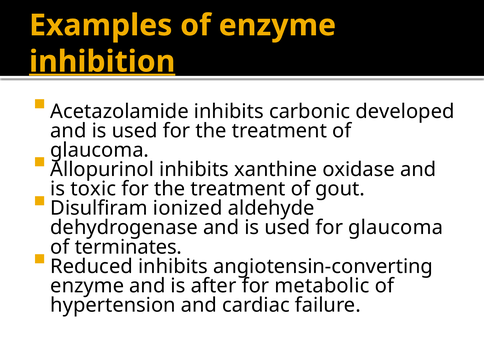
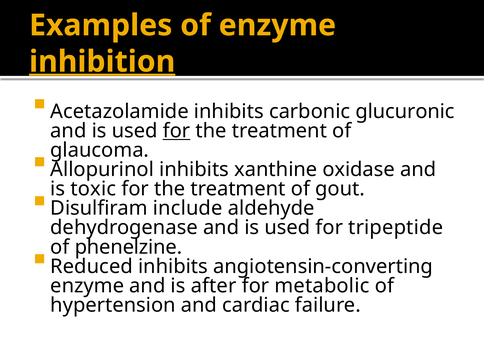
developed: developed -> glucuronic
for at (177, 131) underline: none -> present
ionized: ionized -> include
for glaucoma: glaucoma -> tripeptide
terminates: terminates -> phenelzine
